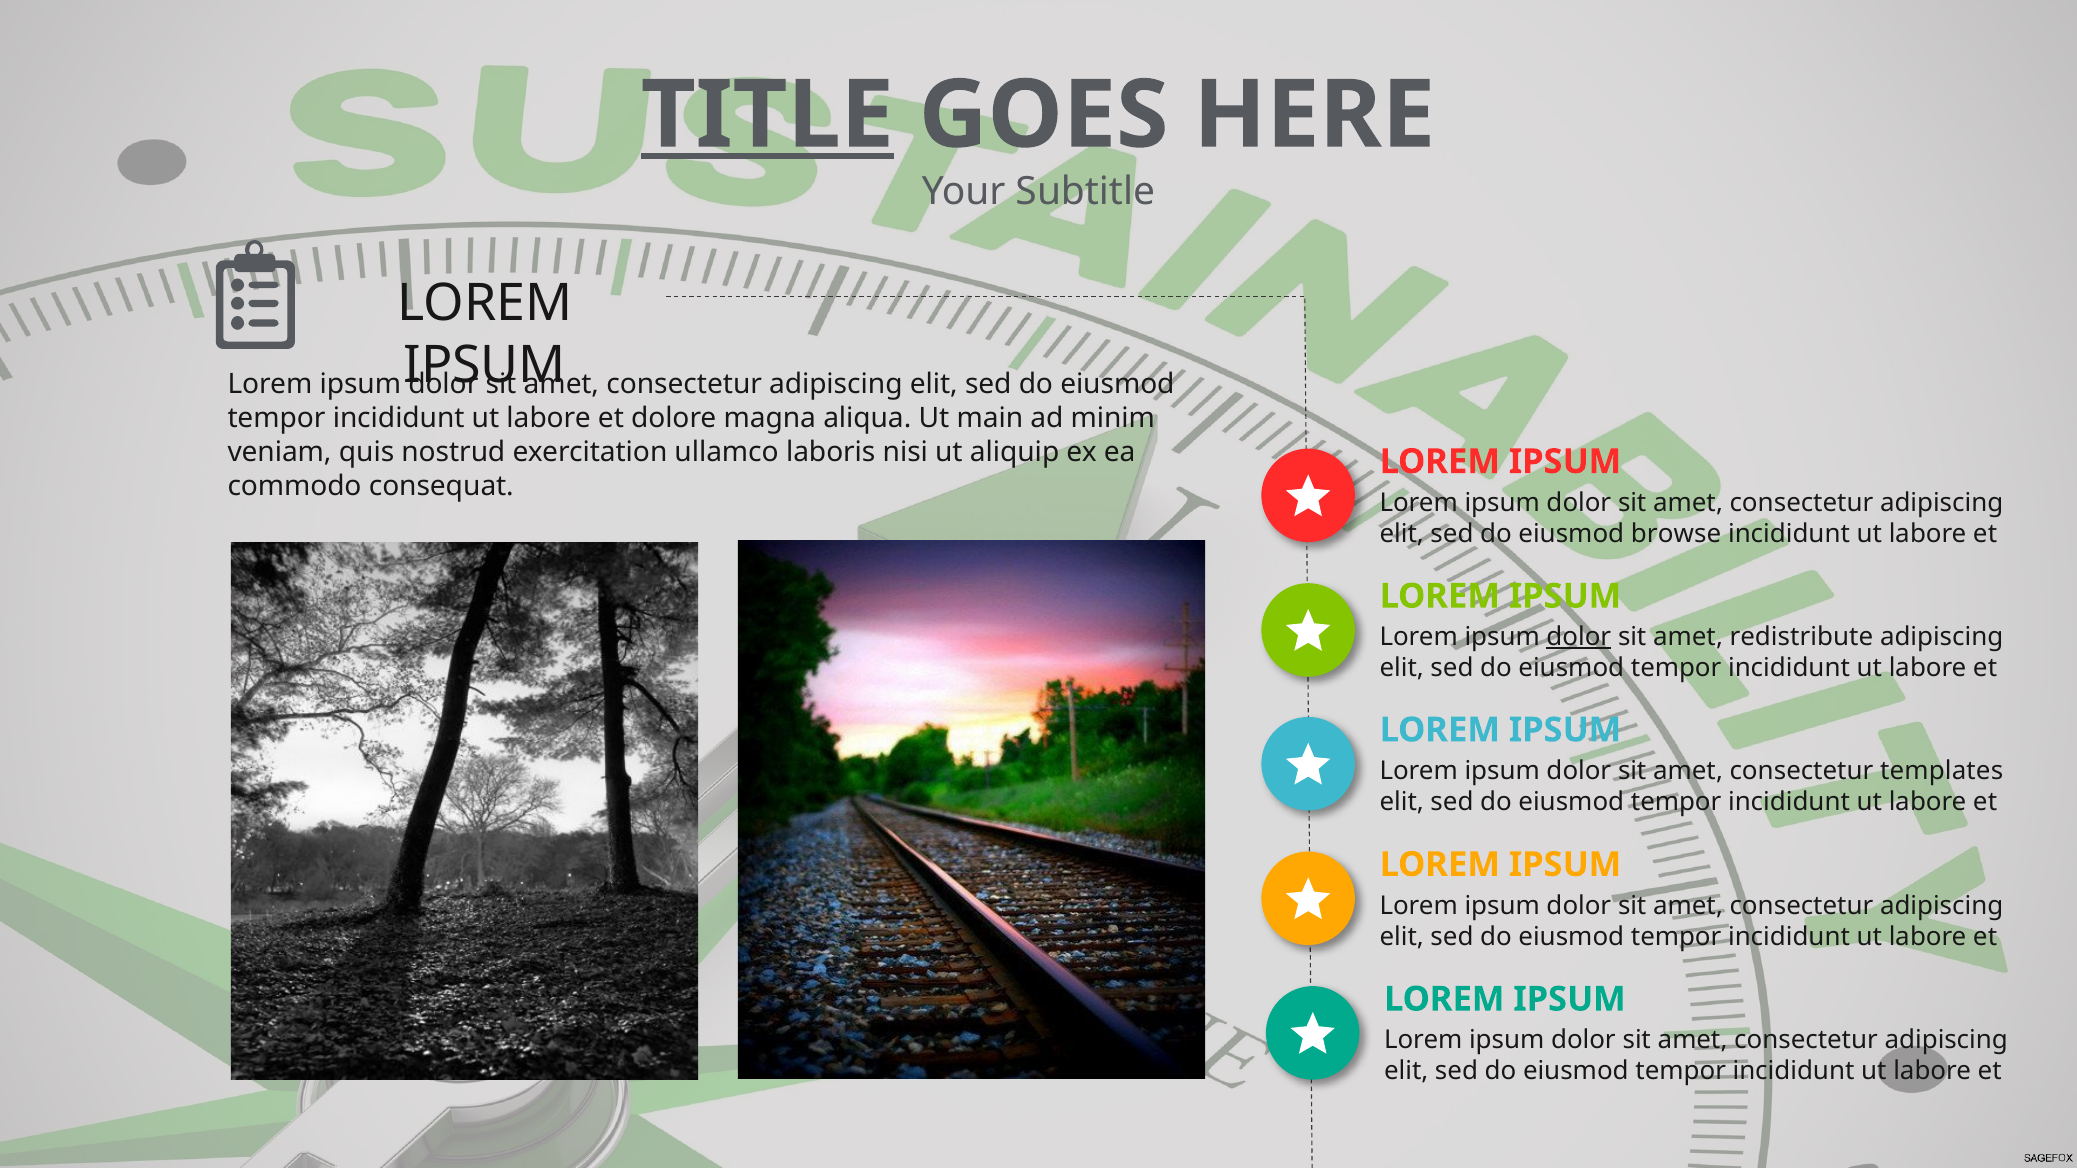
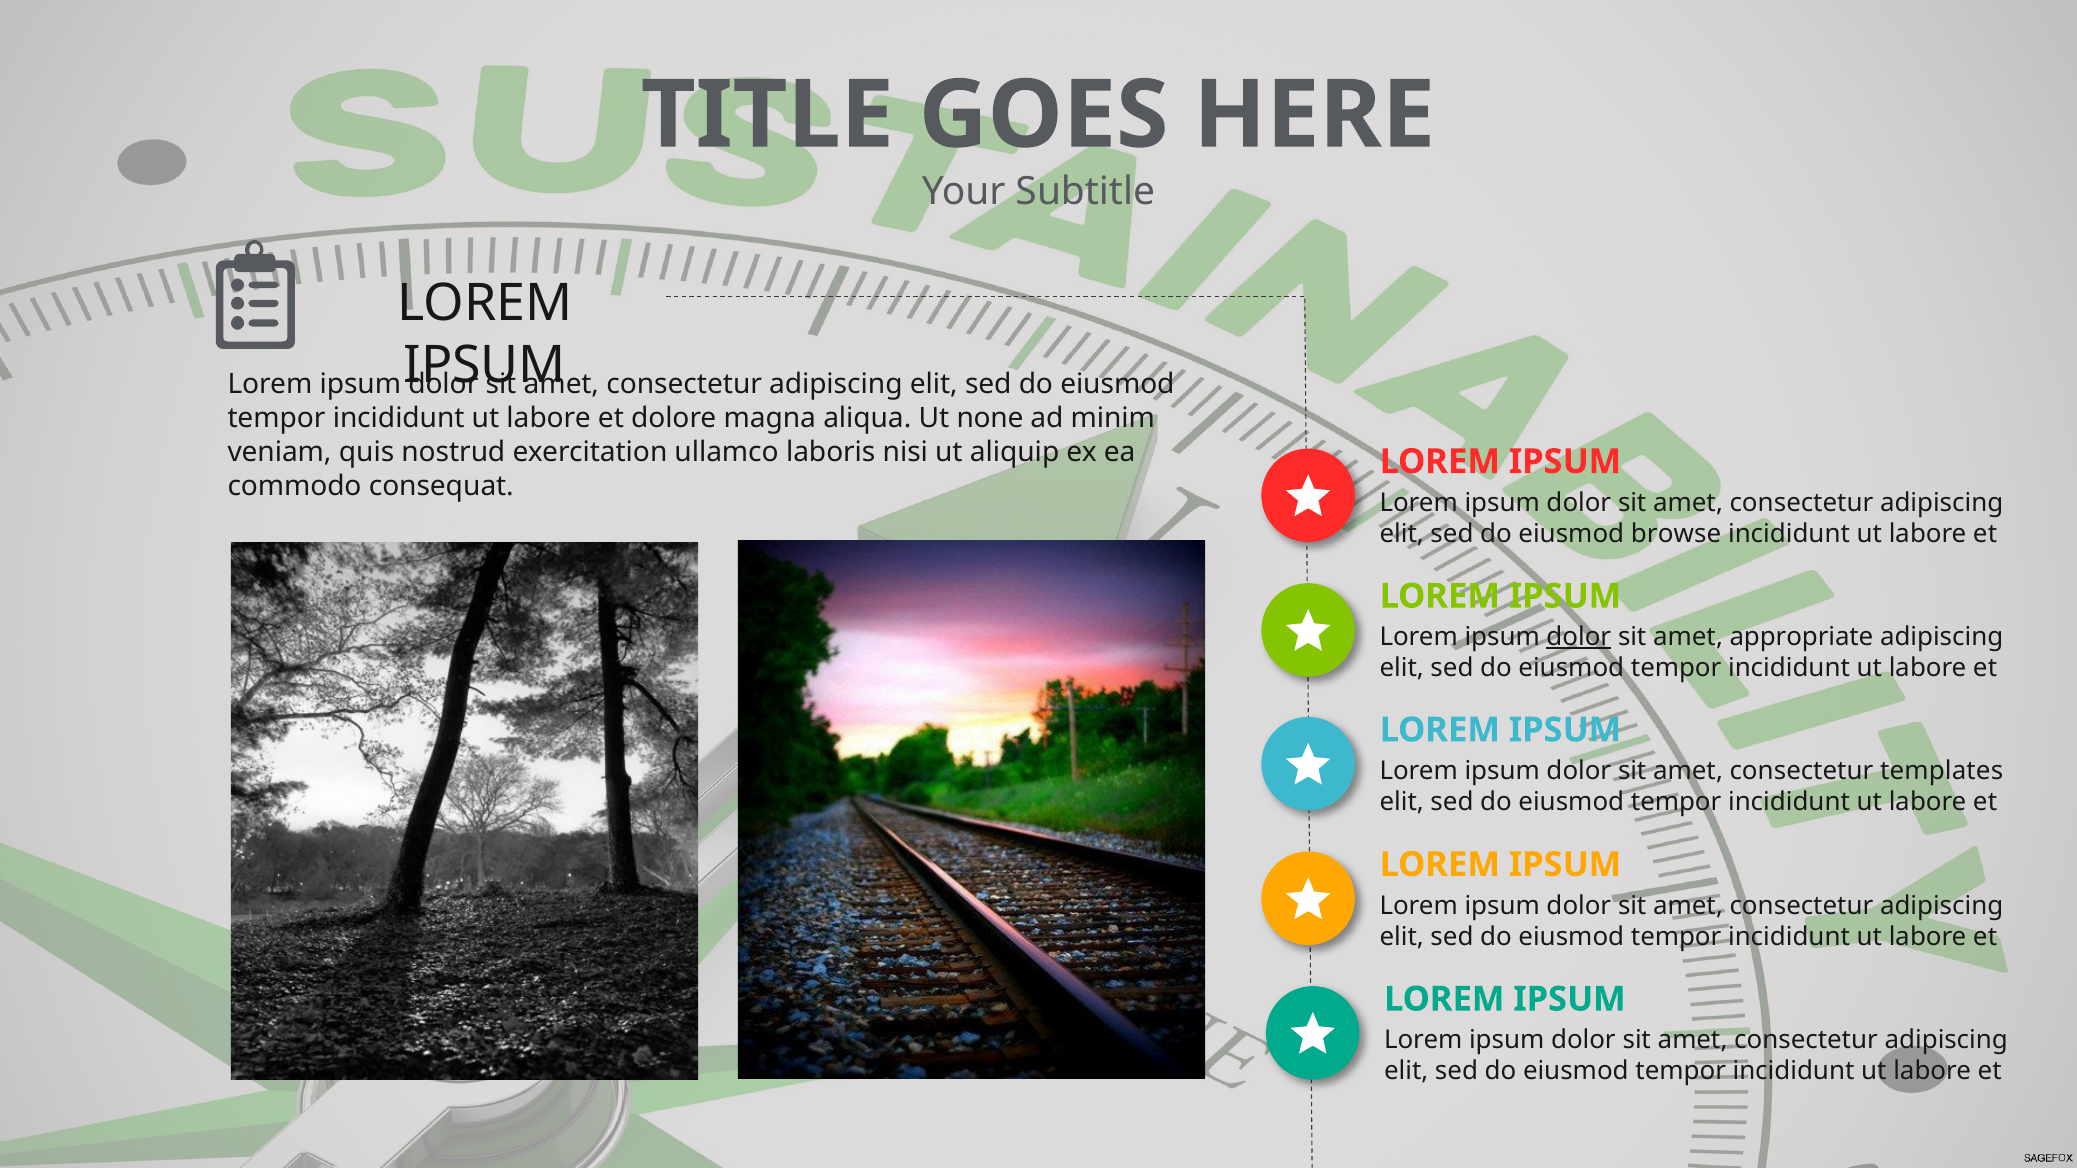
TITLE underline: present -> none
main: main -> none
redistribute: redistribute -> appropriate
